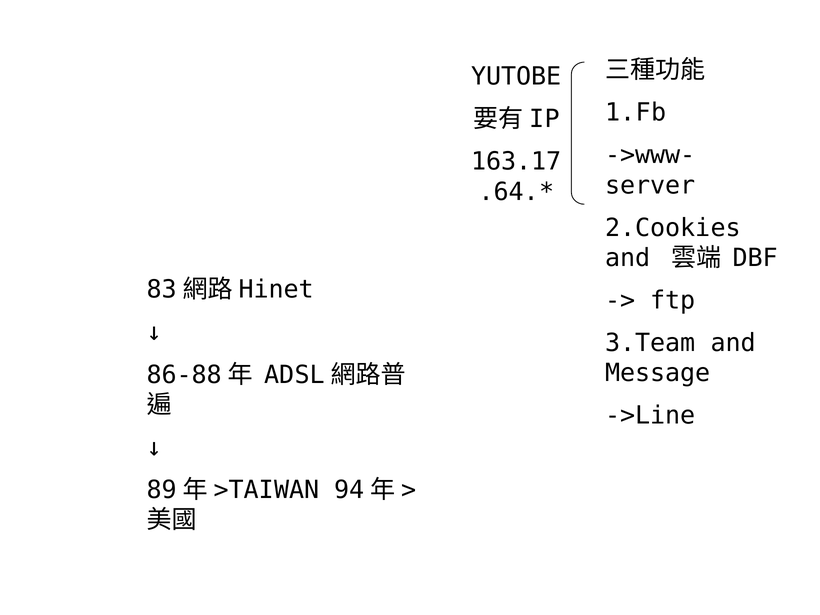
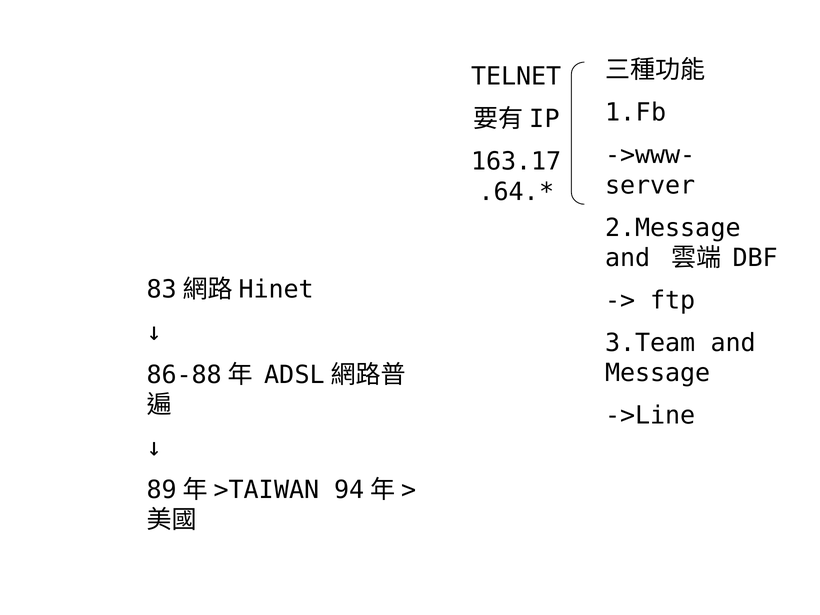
YUTOBE: YUTOBE -> TELNET
2.Cookies: 2.Cookies -> 2.Message
